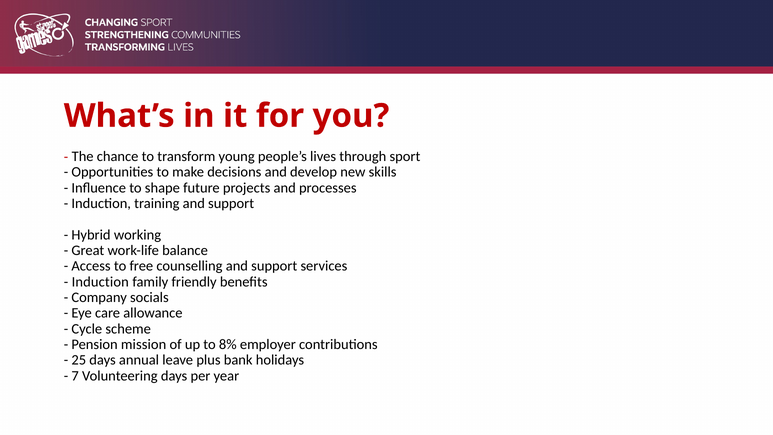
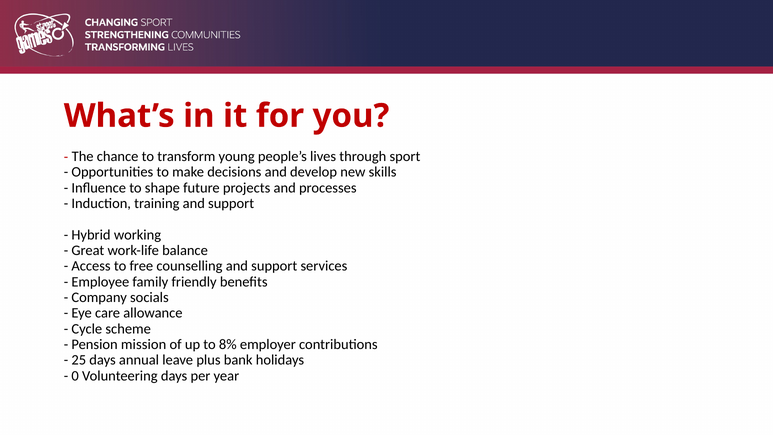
Induction at (100, 282): Induction -> Employee
7: 7 -> 0
